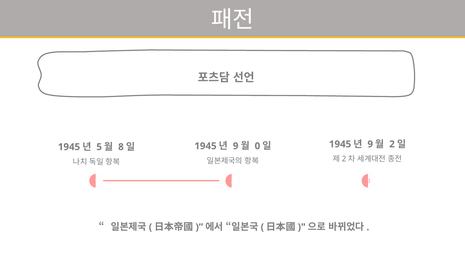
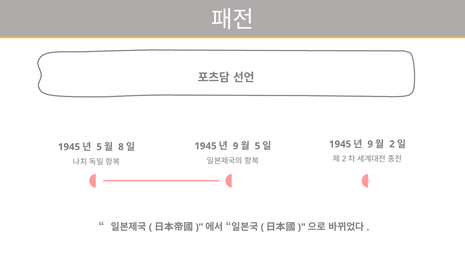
0 at (257, 146): 0 -> 5
